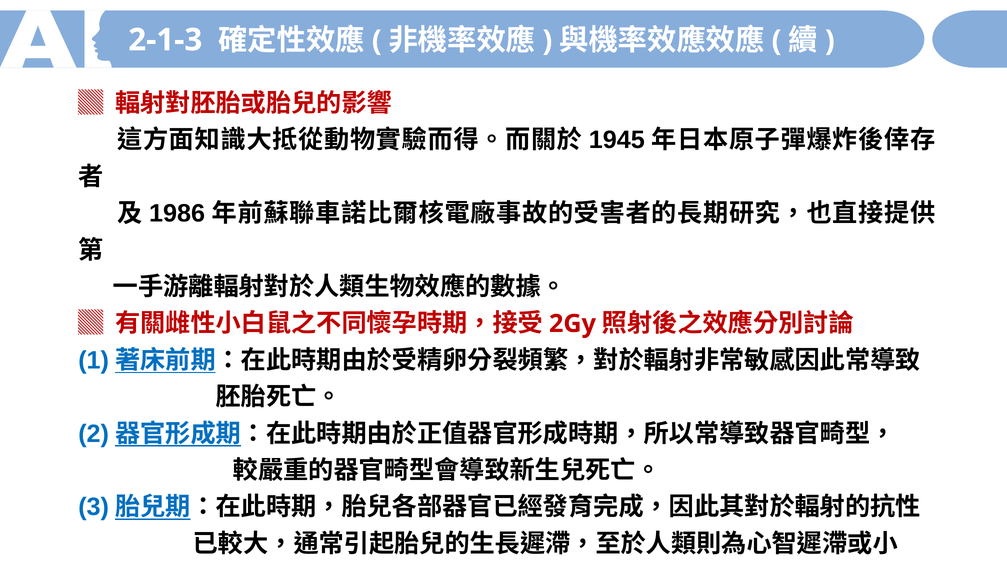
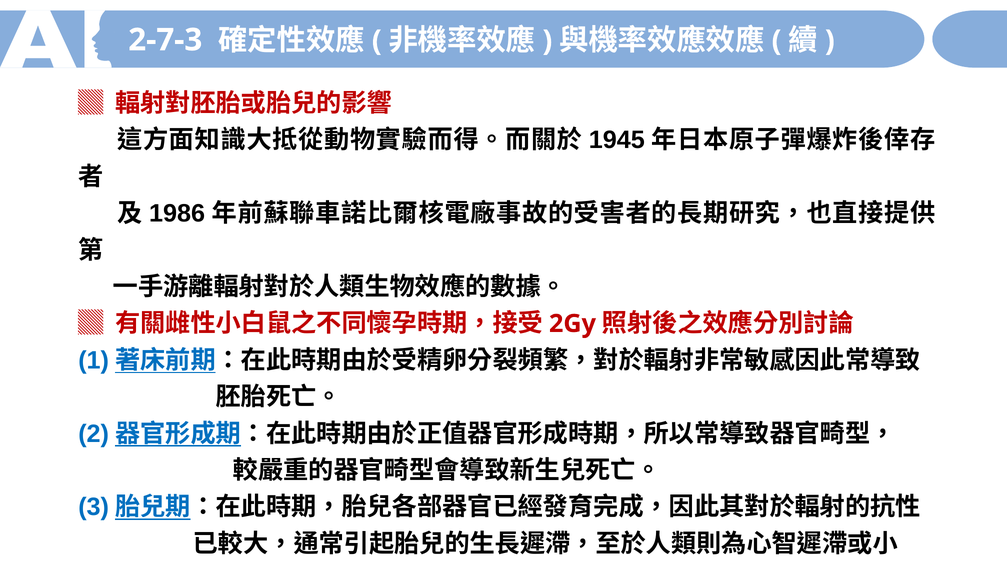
2-1-3: 2-1-3 -> 2-7-3
